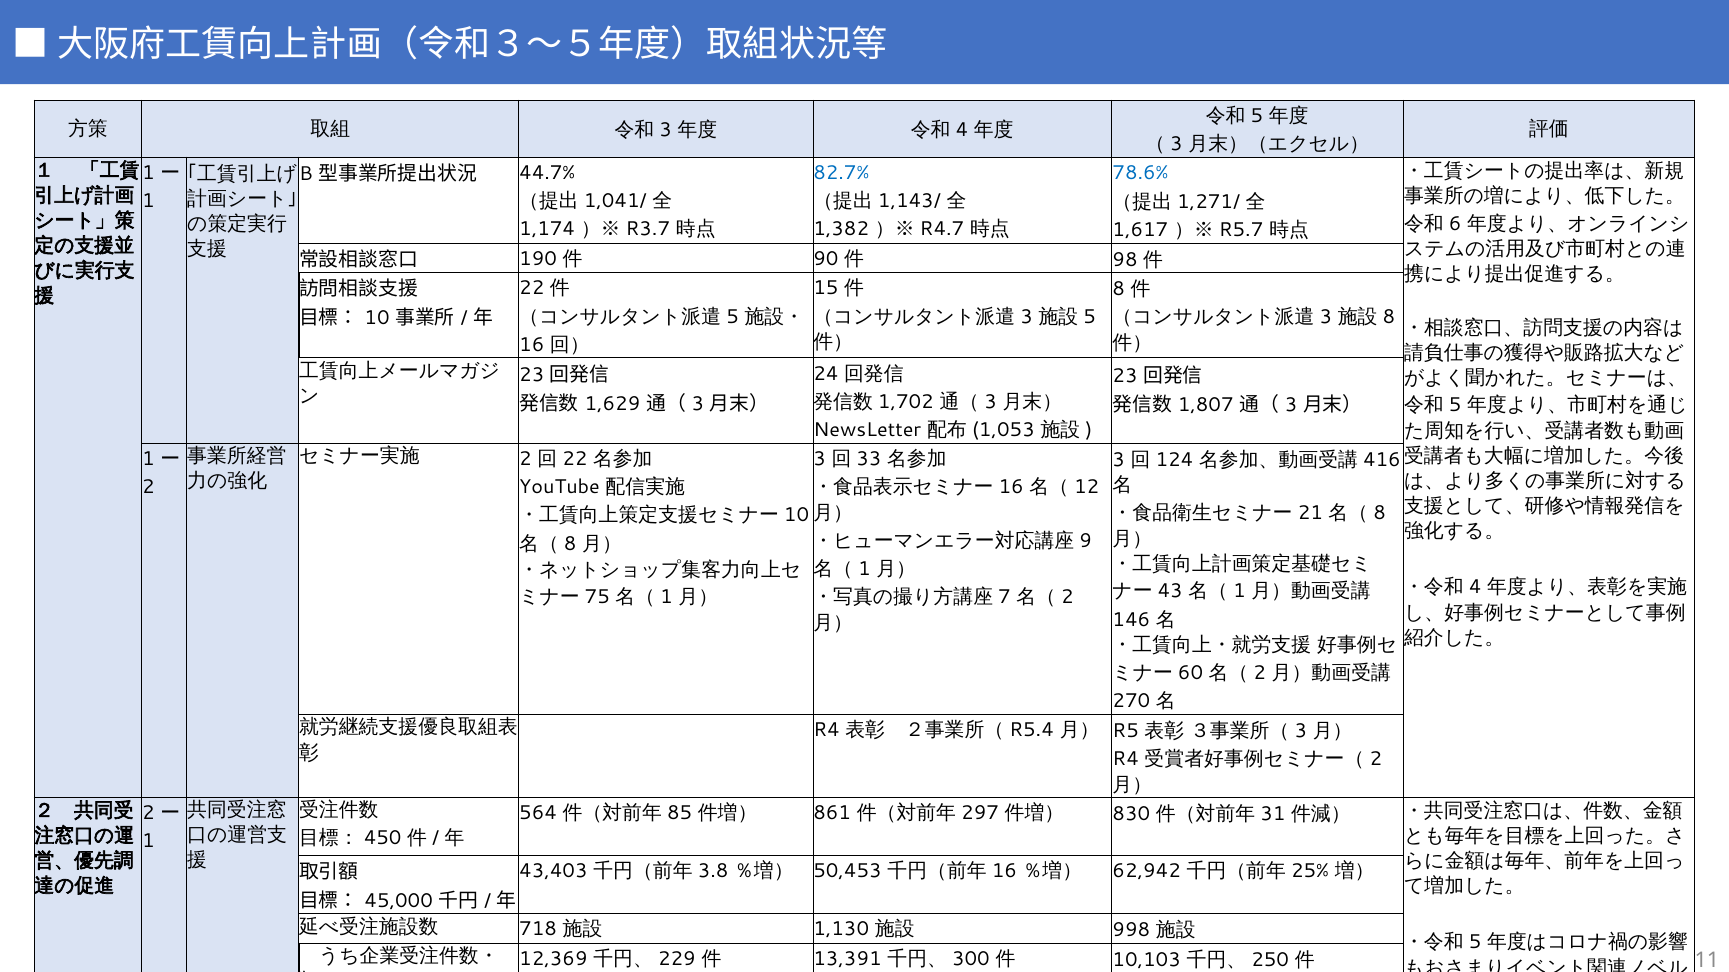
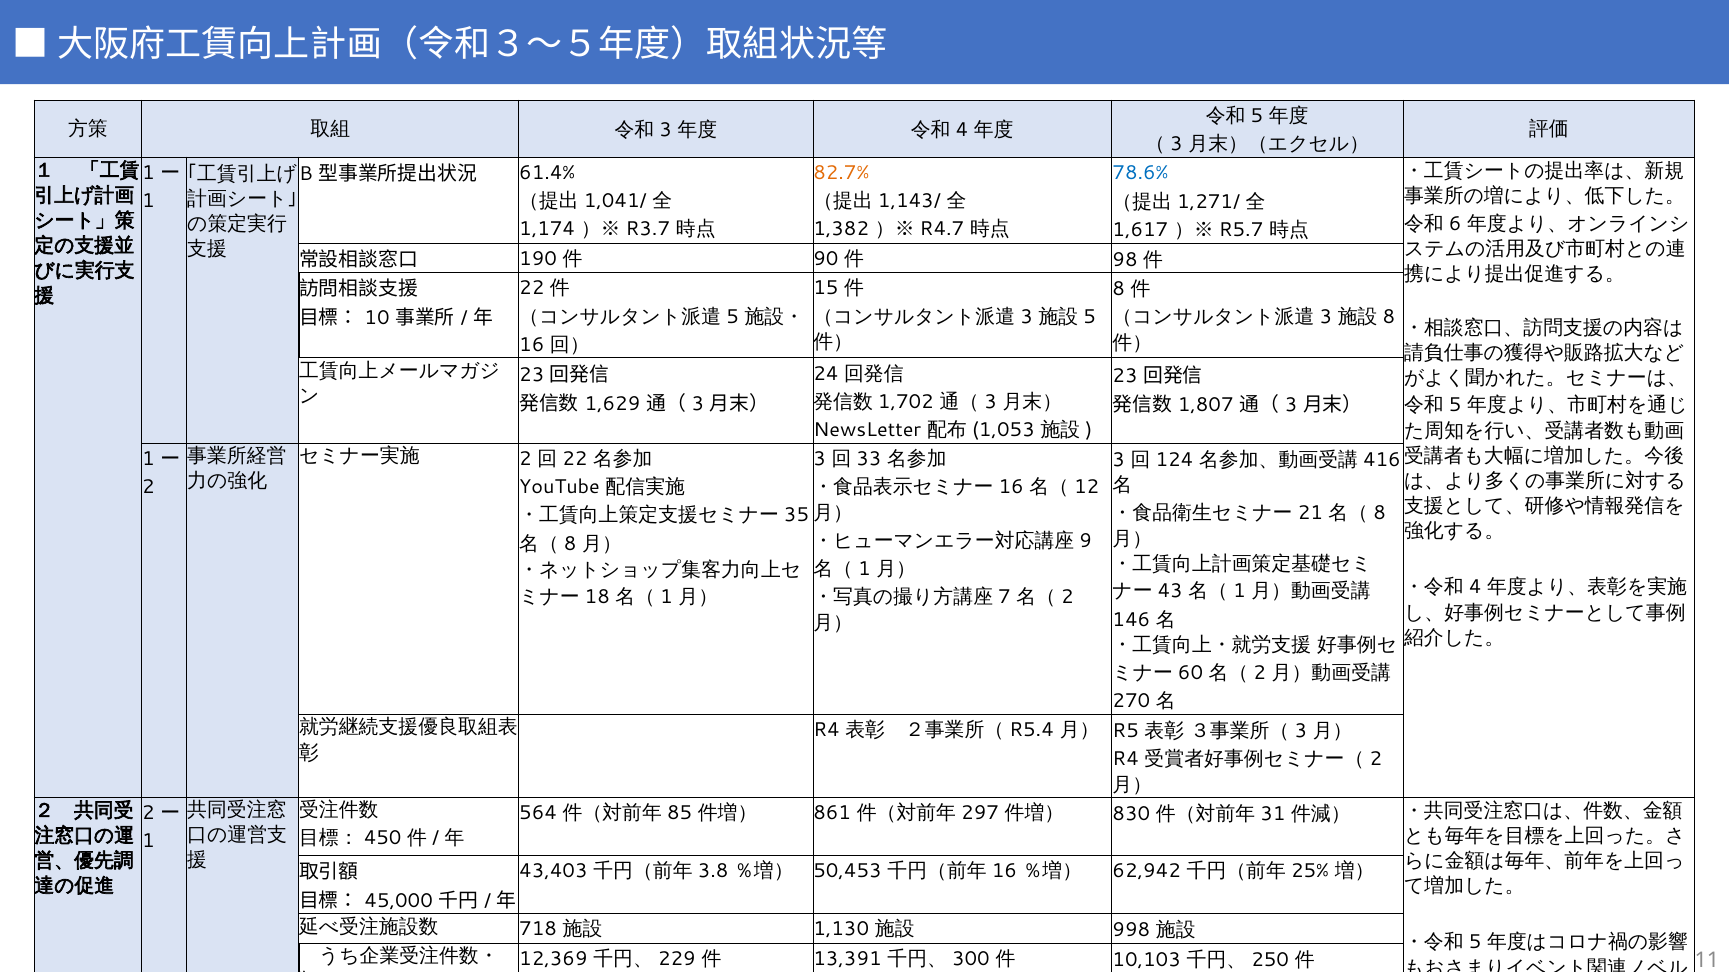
82.7% colour: blue -> orange
44.7%: 44.7% -> 61.4%
10 at (797, 516): 10 -> 35
75: 75 -> 18
